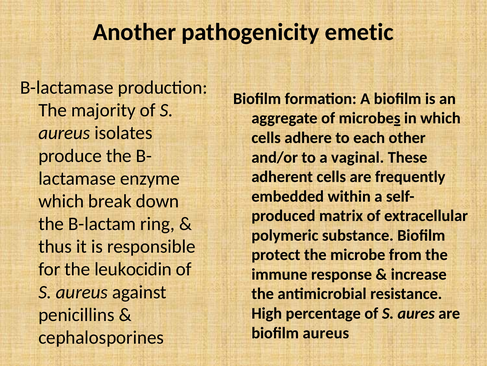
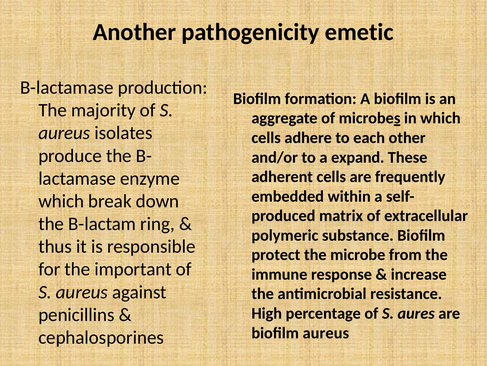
vaginal: vaginal -> expand
leukocidin: leukocidin -> important
